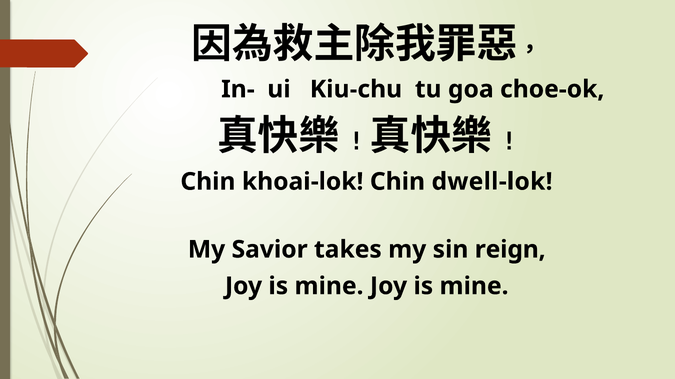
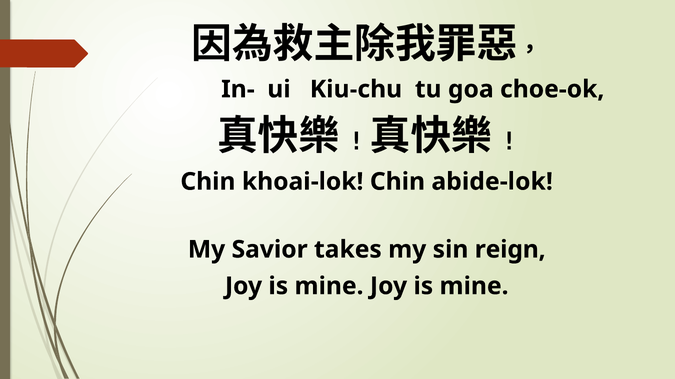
dwell-lok: dwell-lok -> abide-lok
